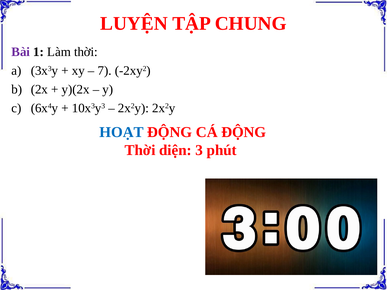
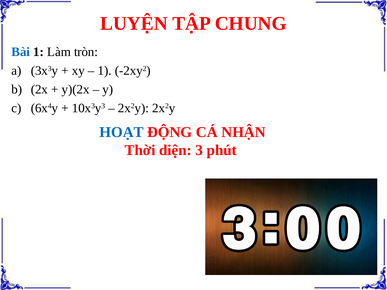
Bài colour: purple -> blue
Làm thời: thời -> tròn
7 at (105, 71): 7 -> 1
CÁ ĐỘNG: ĐỘNG -> NHẬN
